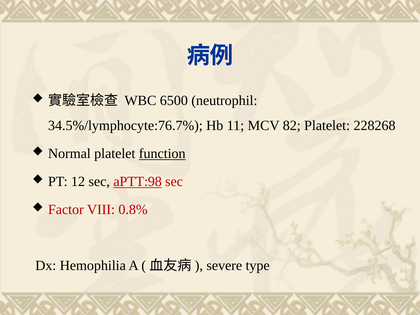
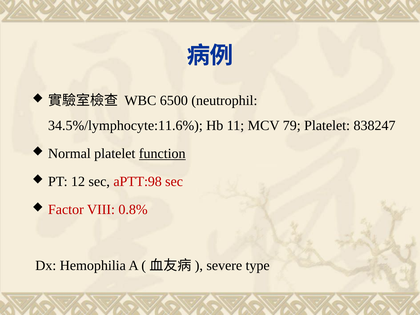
34.5%/lymphocyte:76.7%: 34.5%/lymphocyte:76.7% -> 34.5%/lymphocyte:11.6%
82: 82 -> 79
228268: 228268 -> 838247
aPTT:98 underline: present -> none
